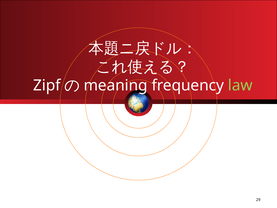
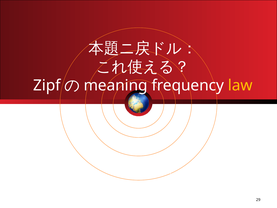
law colour: light green -> yellow
